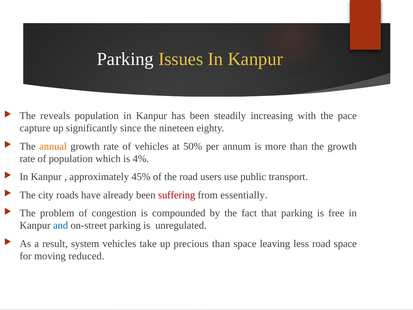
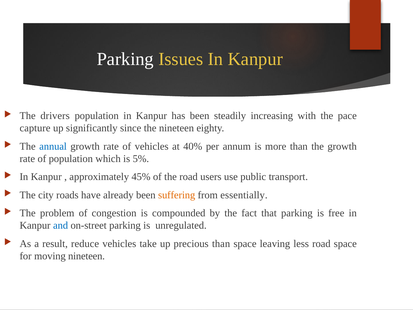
reveals: reveals -> drivers
annual colour: orange -> blue
50%: 50% -> 40%
4%: 4% -> 5%
suffering colour: red -> orange
system: system -> reduce
moving reduced: reduced -> nineteen
